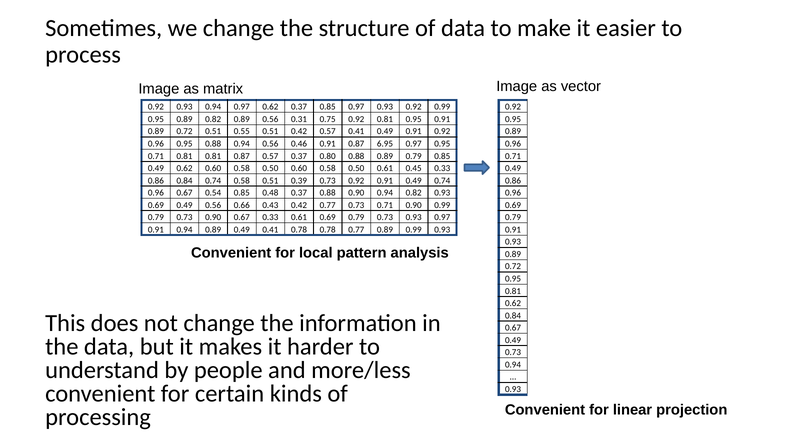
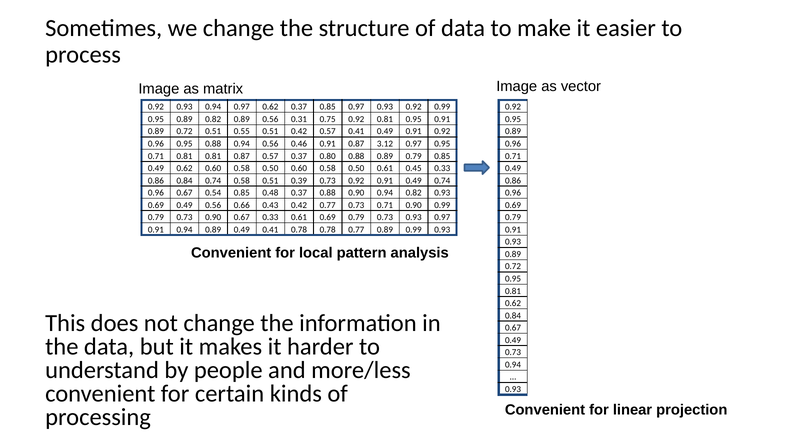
6.95: 6.95 -> 3.12
